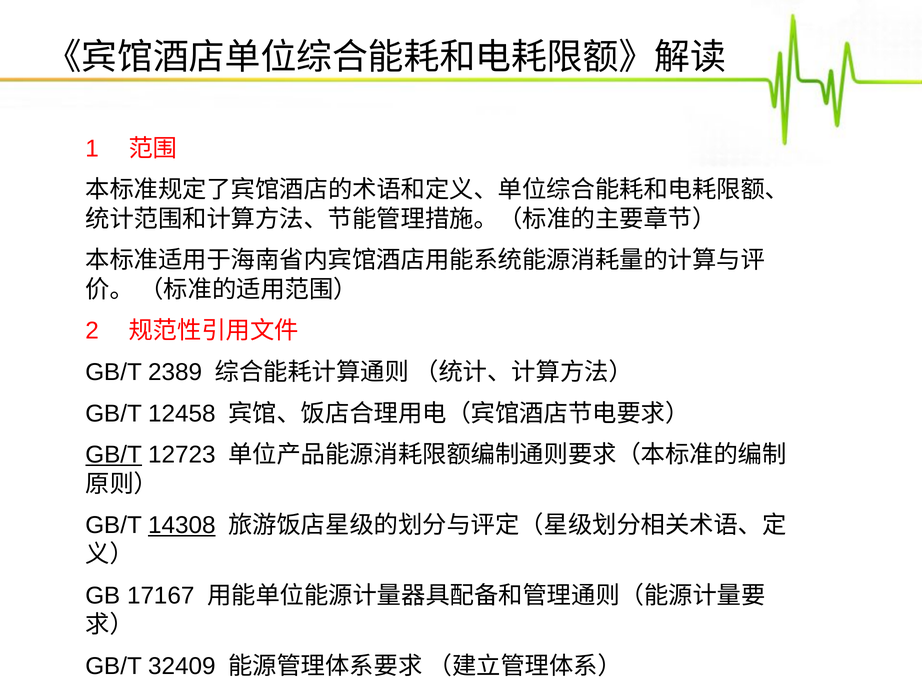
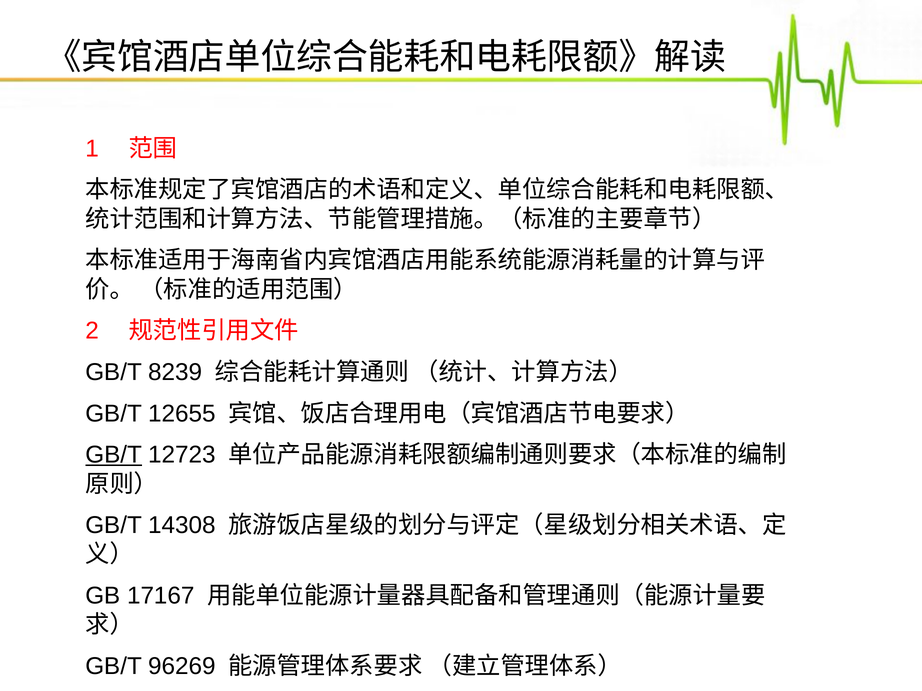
2389: 2389 -> 8239
12458: 12458 -> 12655
14308 underline: present -> none
32409: 32409 -> 96269
